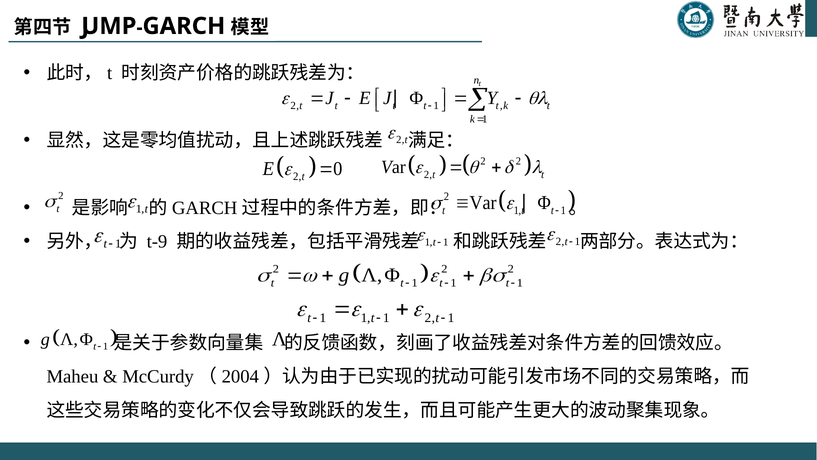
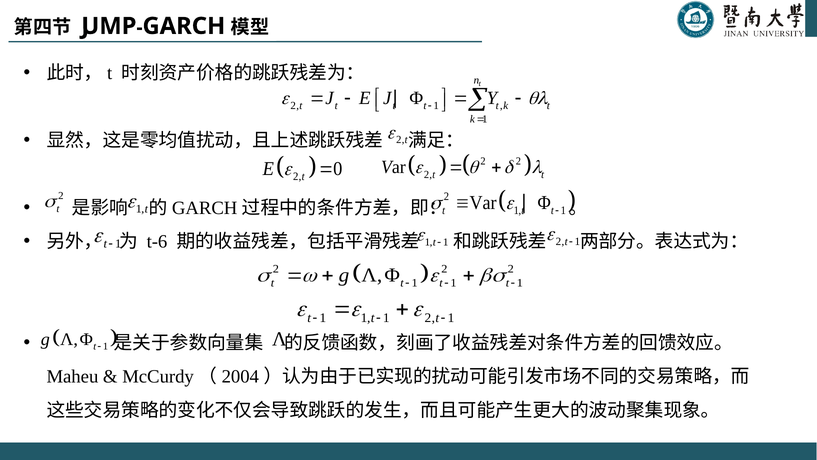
t-9: t-9 -> t-6
